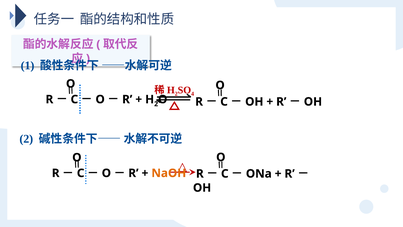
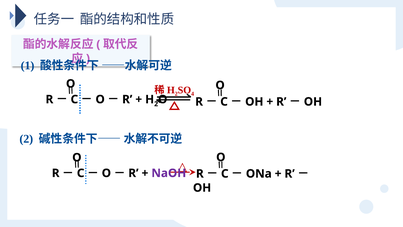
NaOH colour: orange -> purple
